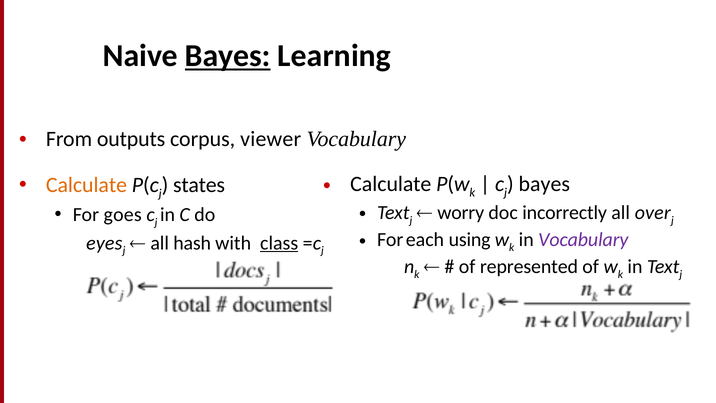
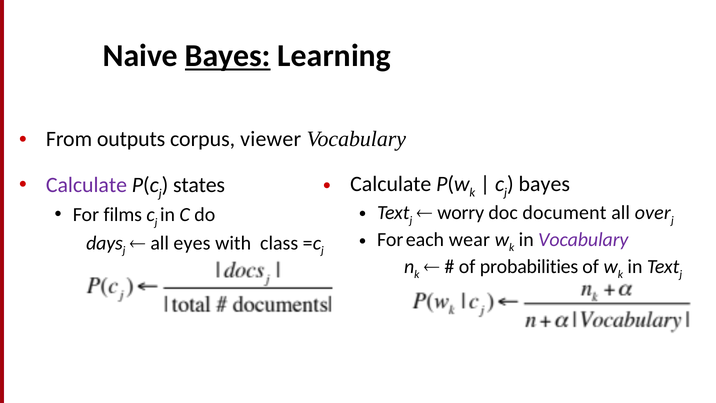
Calculate at (86, 185) colour: orange -> purple
goes: goes -> films
incorrectly: incorrectly -> document
using: using -> wear
eyes: eyes -> days
hash: hash -> eyes
class underline: present -> none
represented: represented -> probabilities
